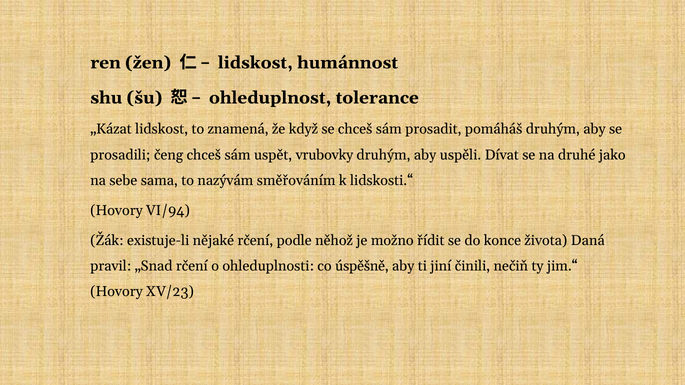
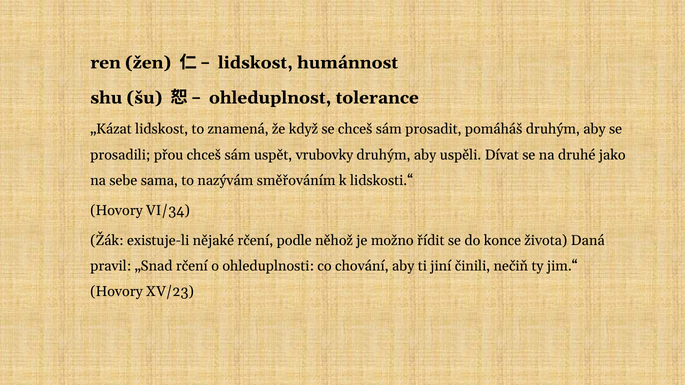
čeng: čeng -> přou
VI/94: VI/94 -> VI/34
úspěšně: úspěšně -> chování
